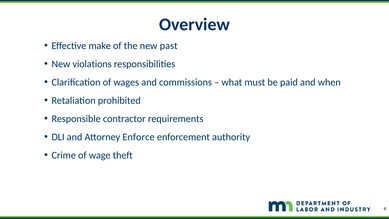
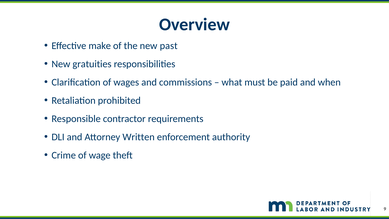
violations: violations -> gratuities
Enforce: Enforce -> Written
